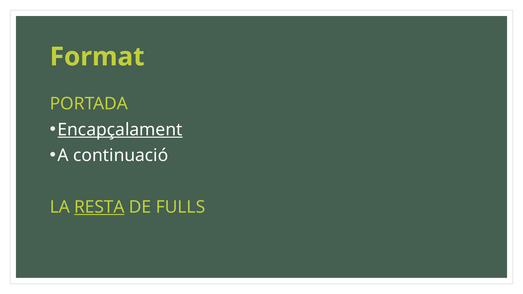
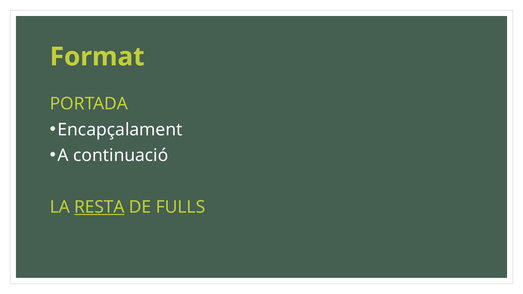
Encapçalament underline: present -> none
